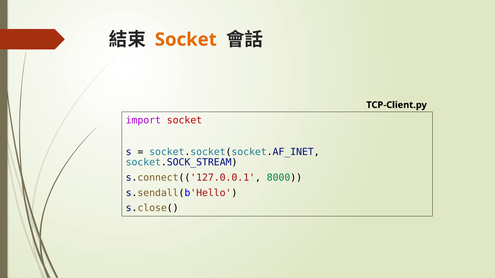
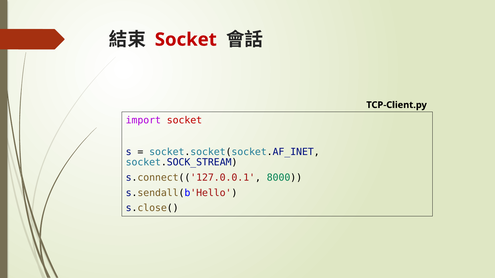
Socket at (186, 40) colour: orange -> red
